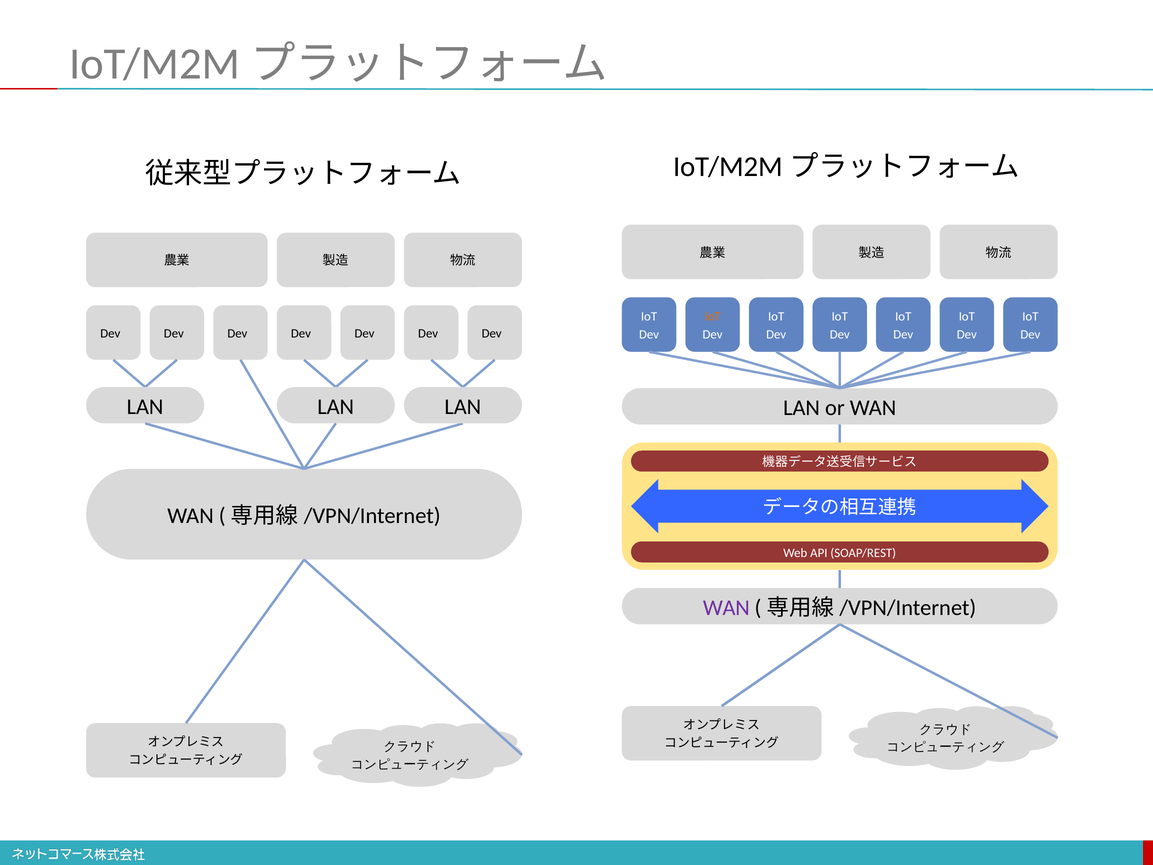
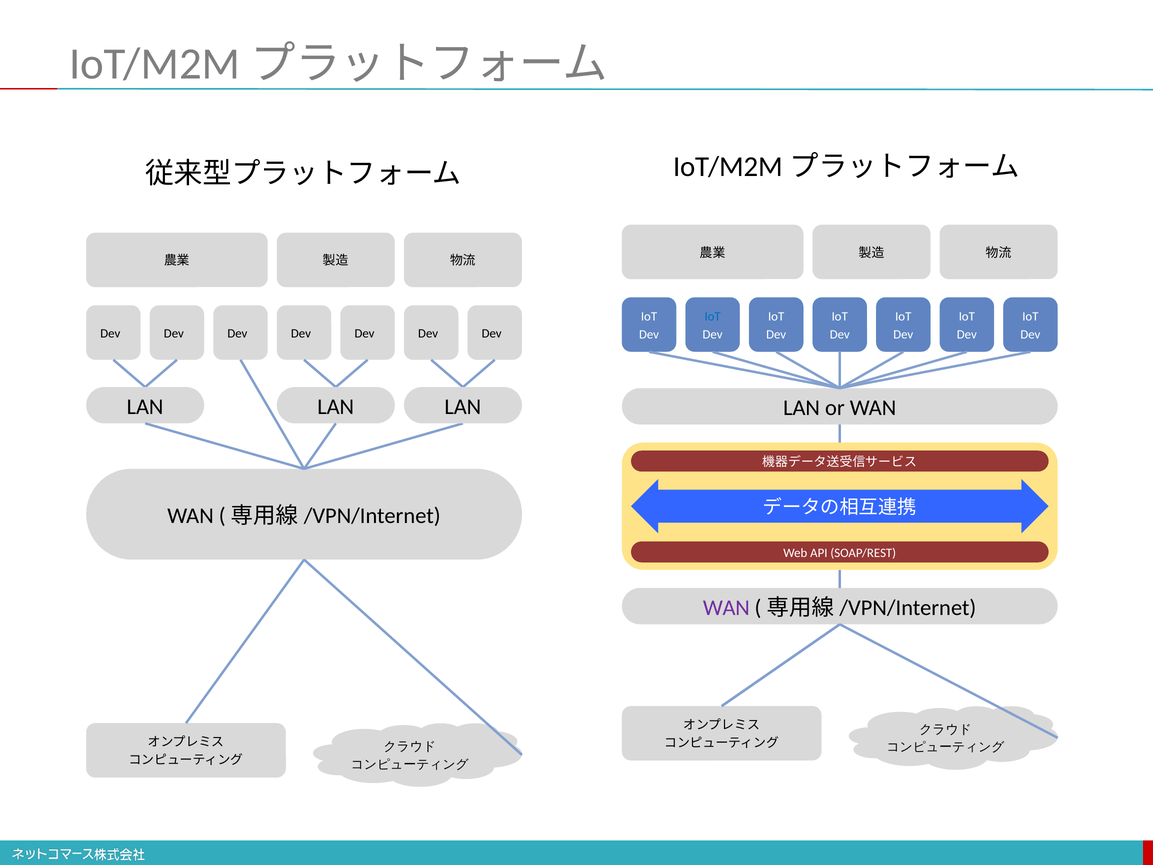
IoT at (713, 316) colour: orange -> blue
